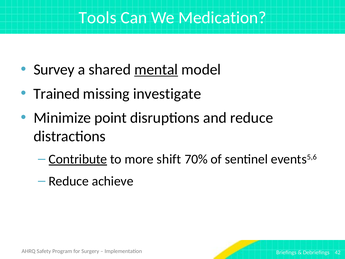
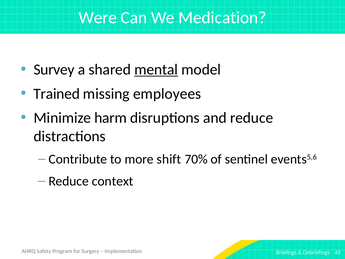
Tools: Tools -> Were
investigate: investigate -> employees
point: point -> harm
Contribute underline: present -> none
achieve: achieve -> context
